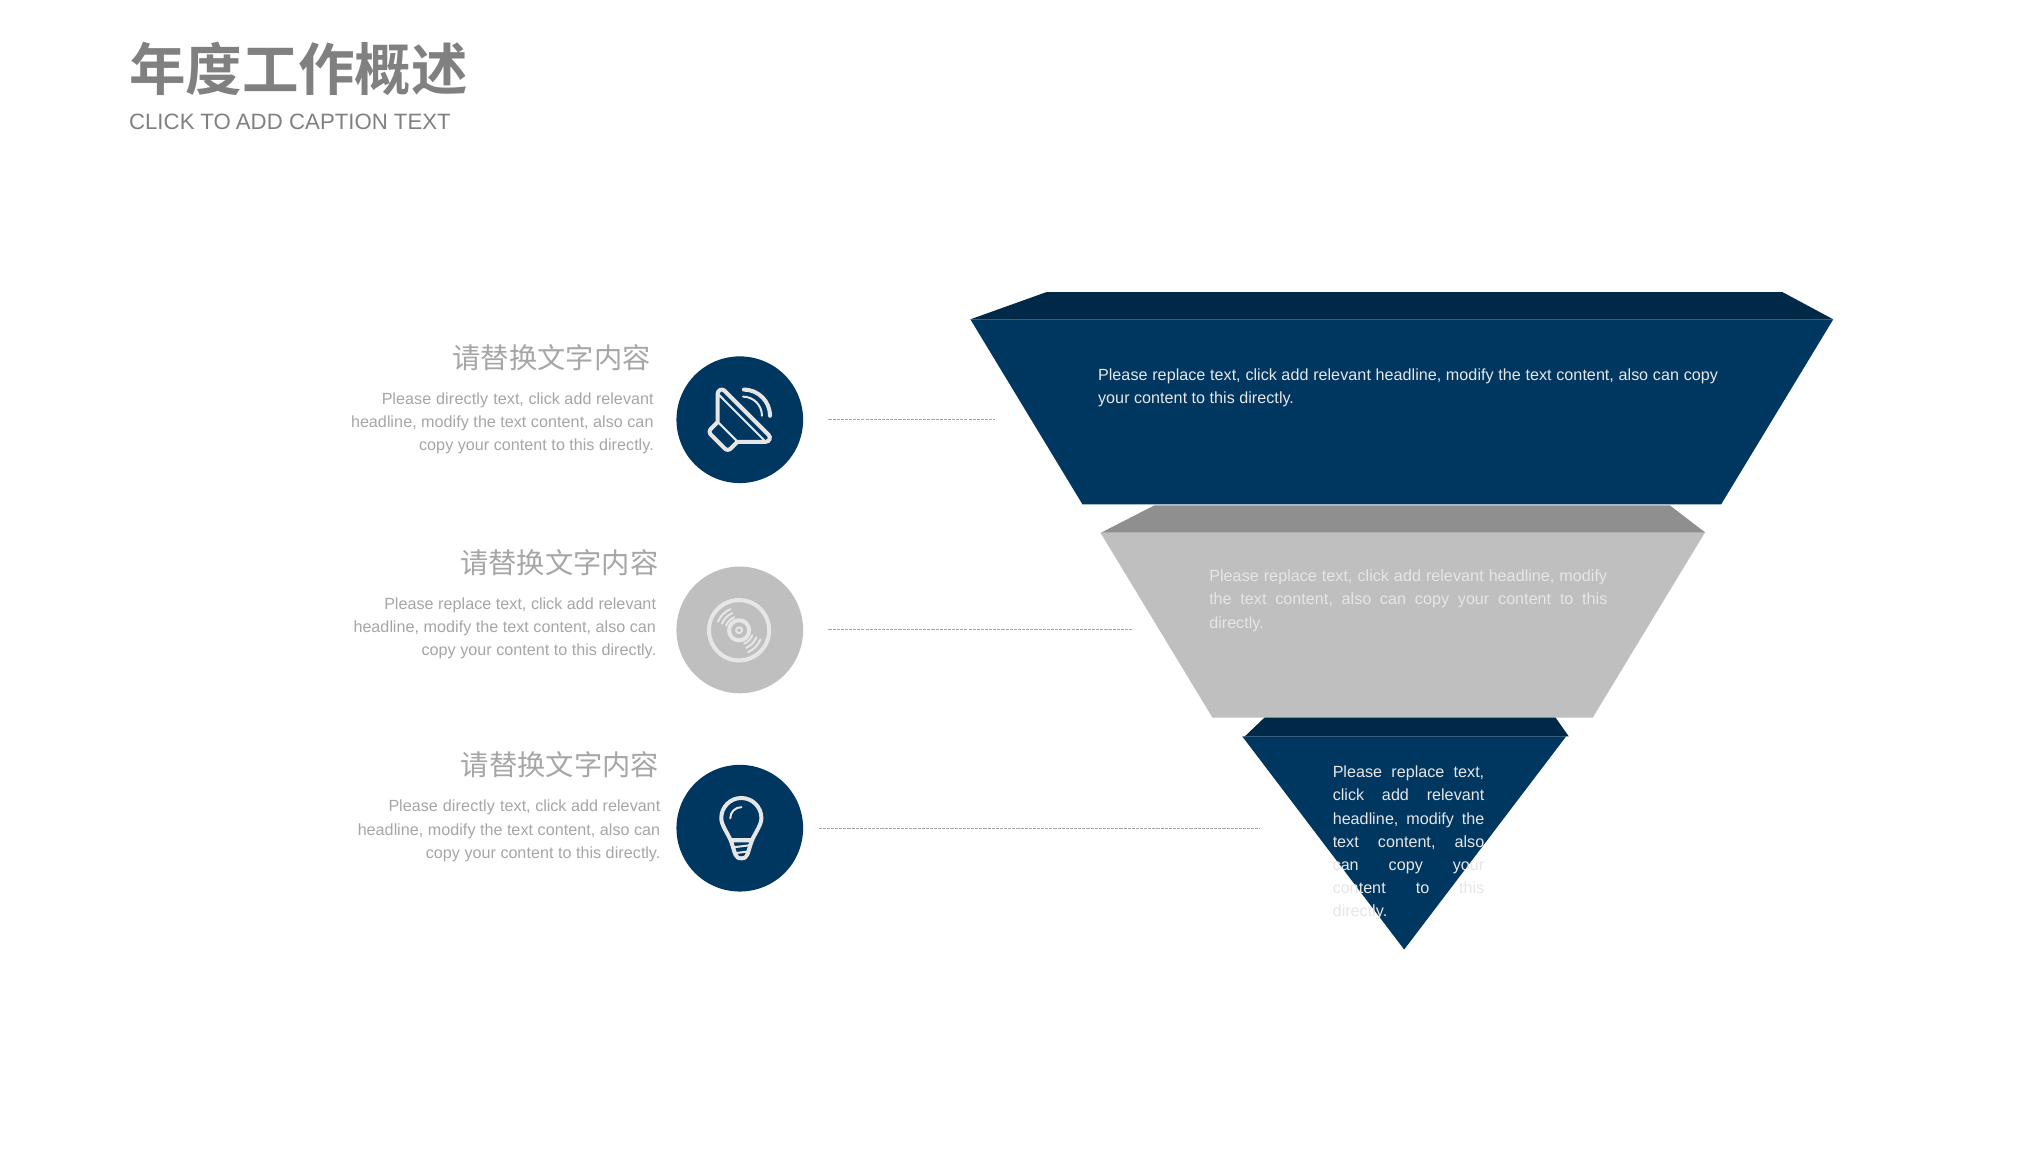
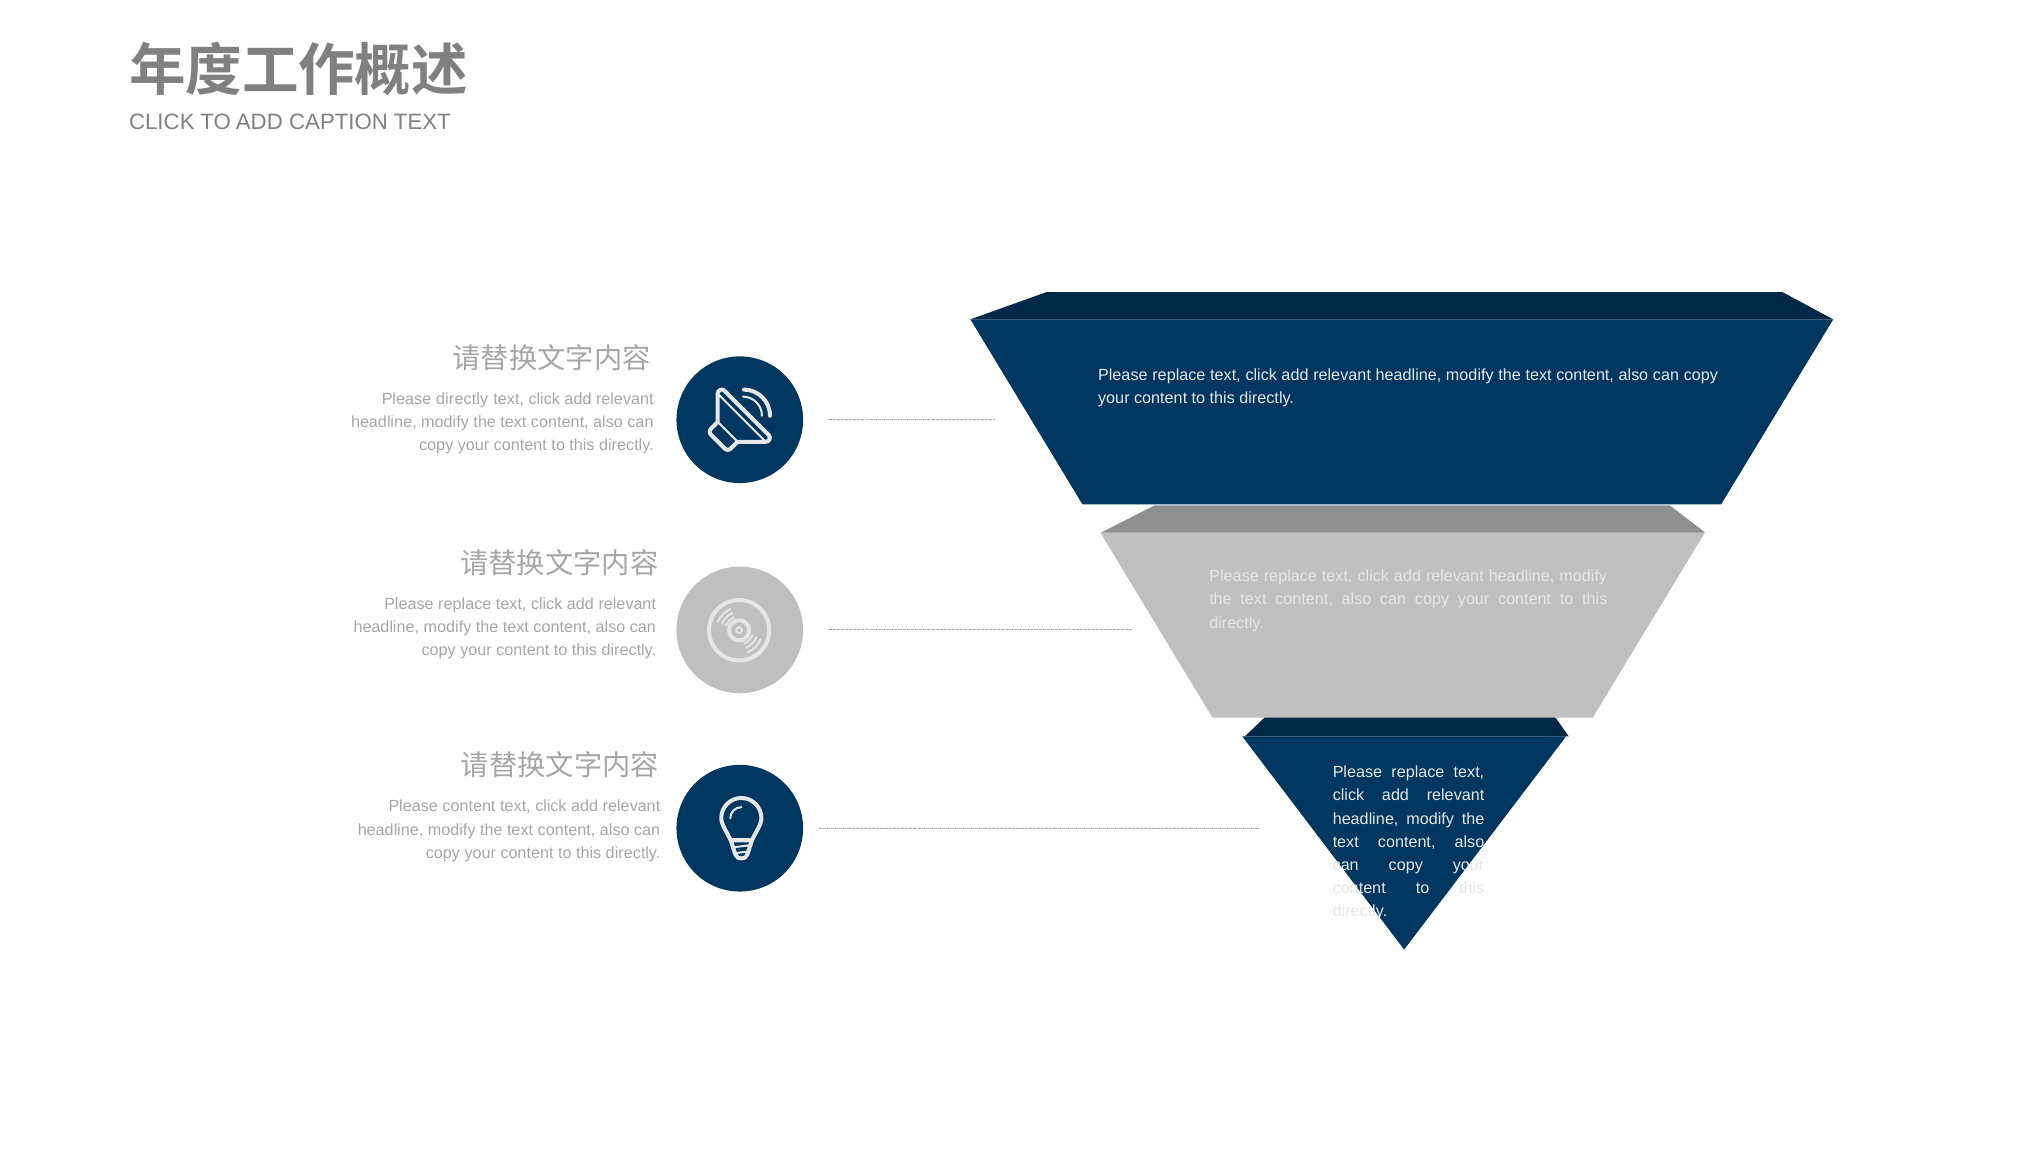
directly at (469, 806): directly -> content
